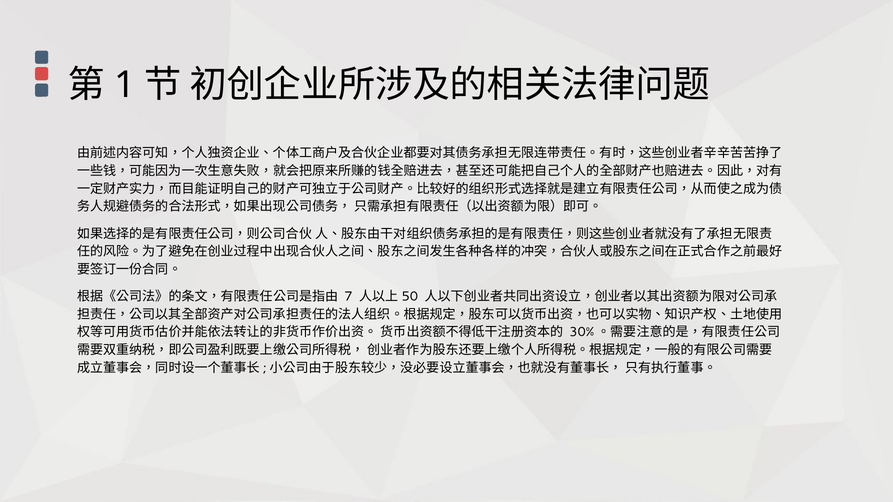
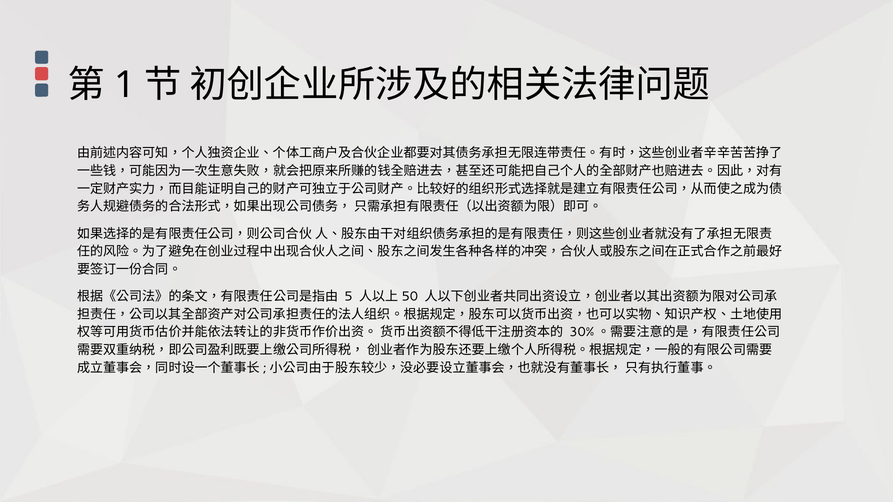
7: 7 -> 5
